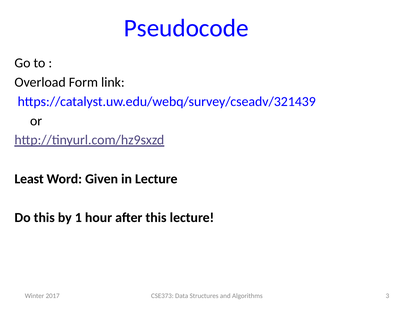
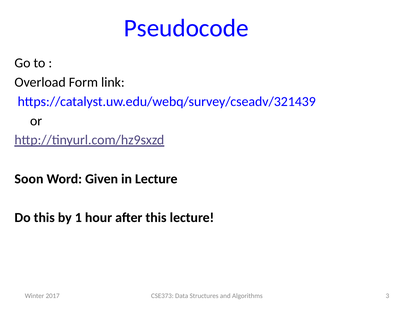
Least: Least -> Soon
